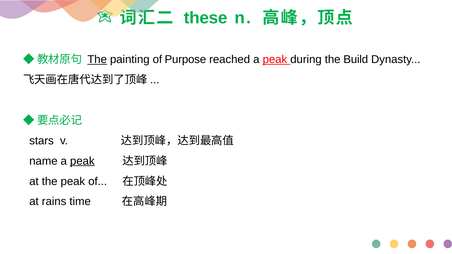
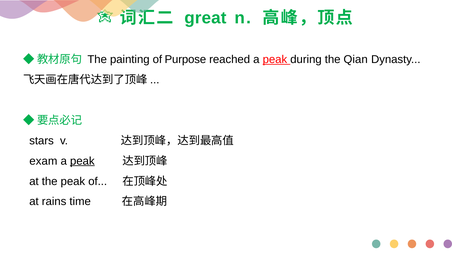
these: these -> great
The at (97, 59) underline: present -> none
Build: Build -> Qian
name: name -> exam
